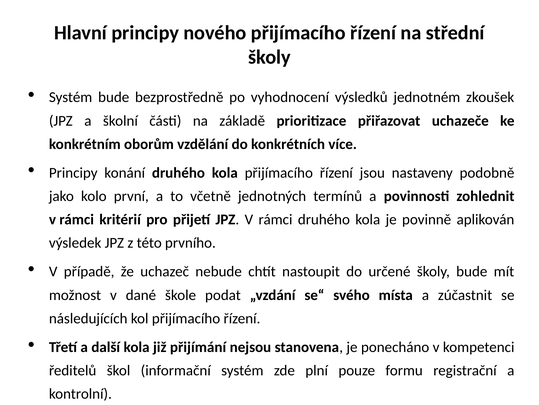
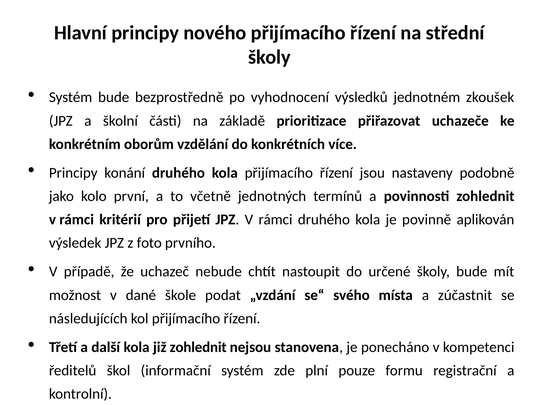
této: této -> foto
již přijímání: přijímání -> zohlednit
